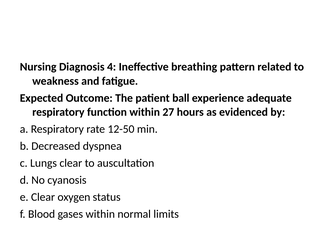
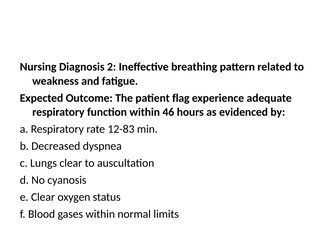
4: 4 -> 2
ball: ball -> flag
27: 27 -> 46
12-50: 12-50 -> 12-83
